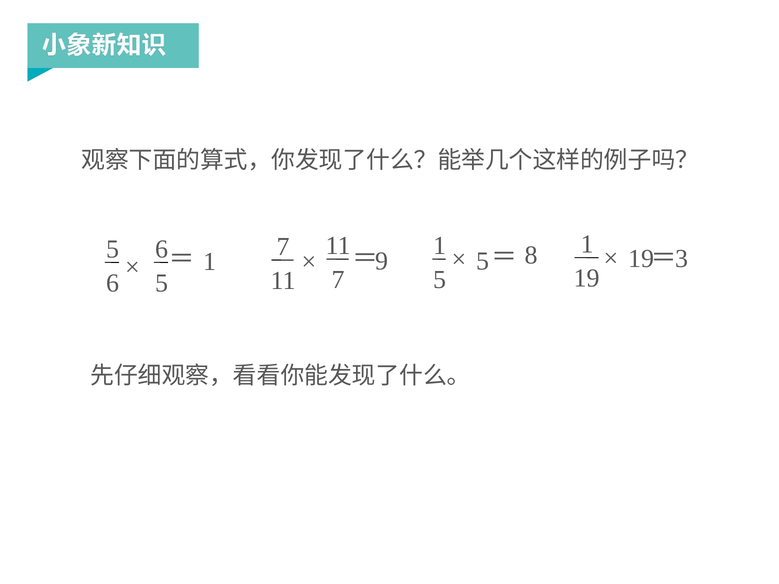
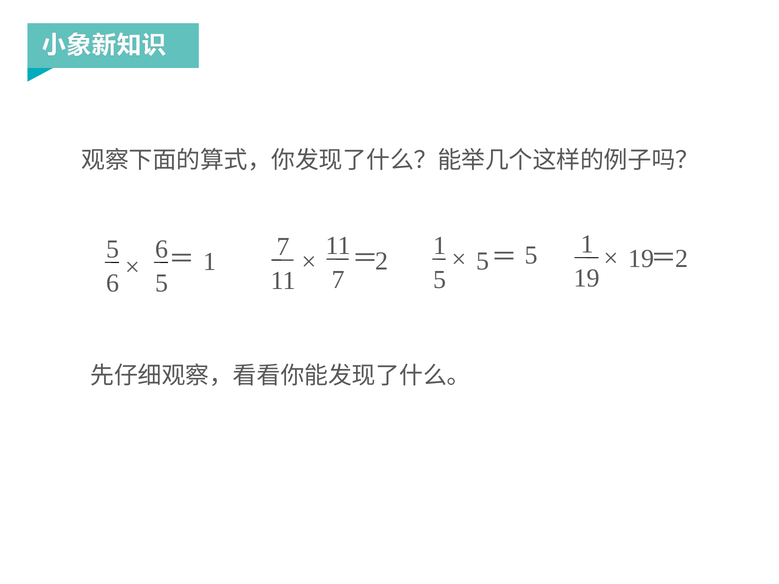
3 at (682, 259): 3 -> 2
8 at (531, 255): 8 -> 5
9 at (382, 261): 9 -> 2
